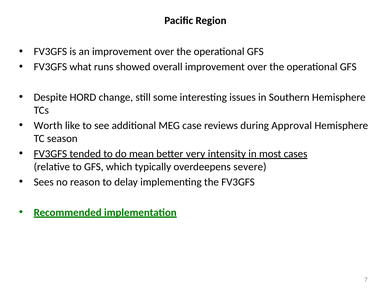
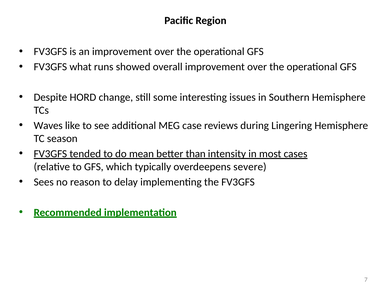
Worth: Worth -> Waves
Approval: Approval -> Lingering
very: very -> than
